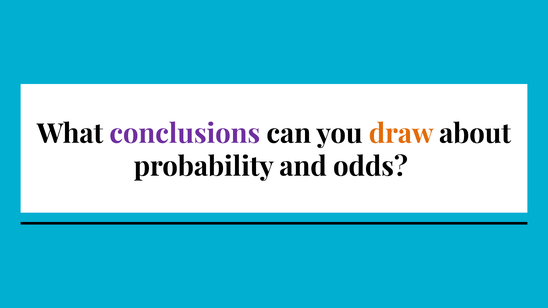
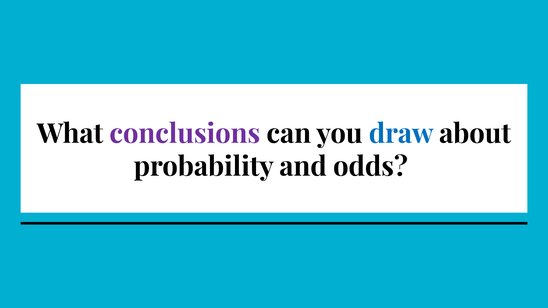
draw colour: orange -> blue
